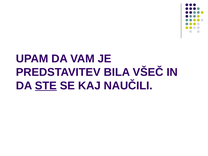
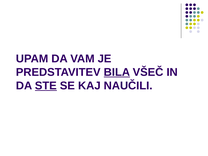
BILA underline: none -> present
